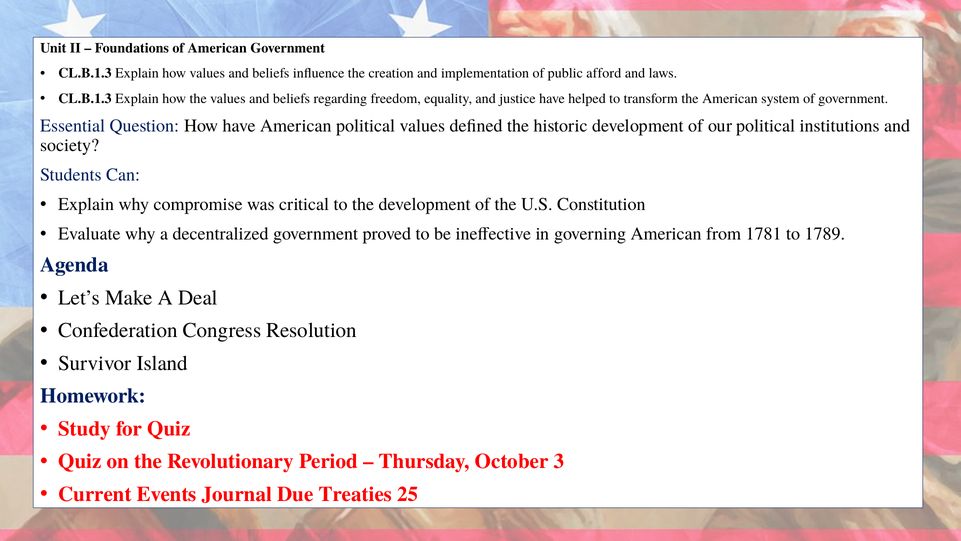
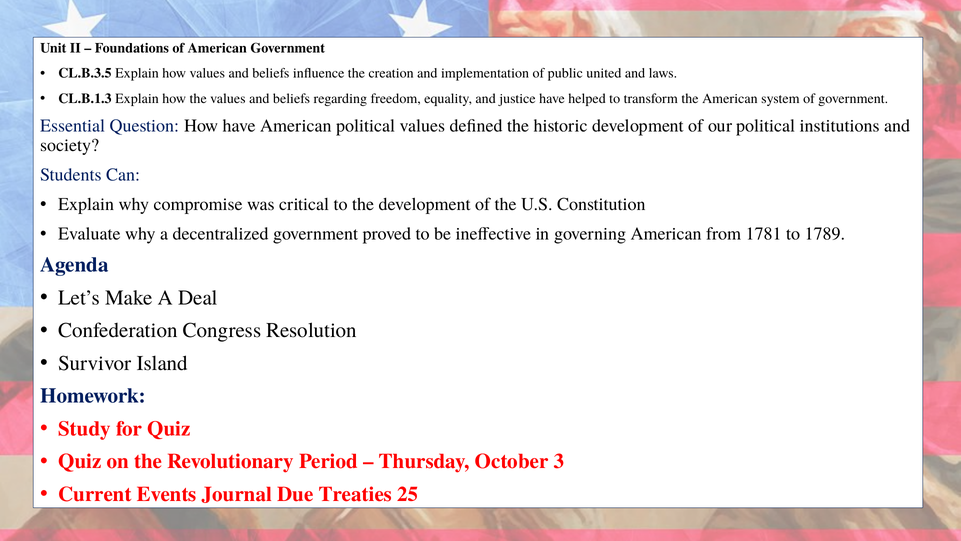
CL.B.1.3 at (85, 73): CL.B.1.3 -> CL.B.3.5
afford: afford -> united
